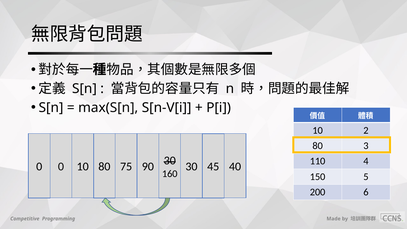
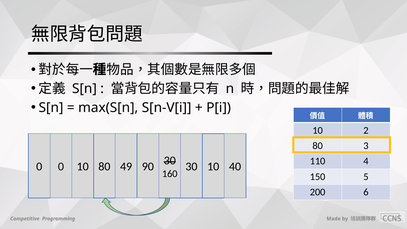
75: 75 -> 49
30 45: 45 -> 10
